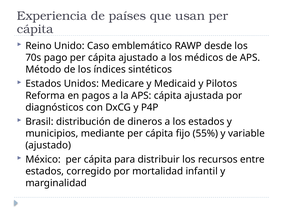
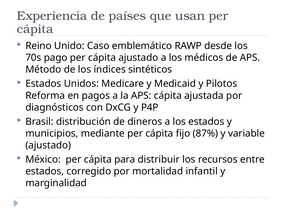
55%: 55% -> 87%
